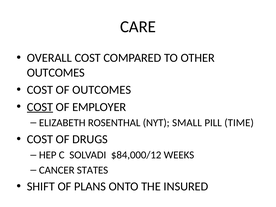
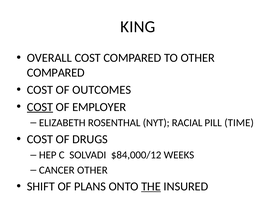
CARE: CARE -> KING
OUTCOMES at (56, 73): OUTCOMES -> COMPARED
SMALL: SMALL -> RACIAL
CANCER STATES: STATES -> OTHER
THE underline: none -> present
